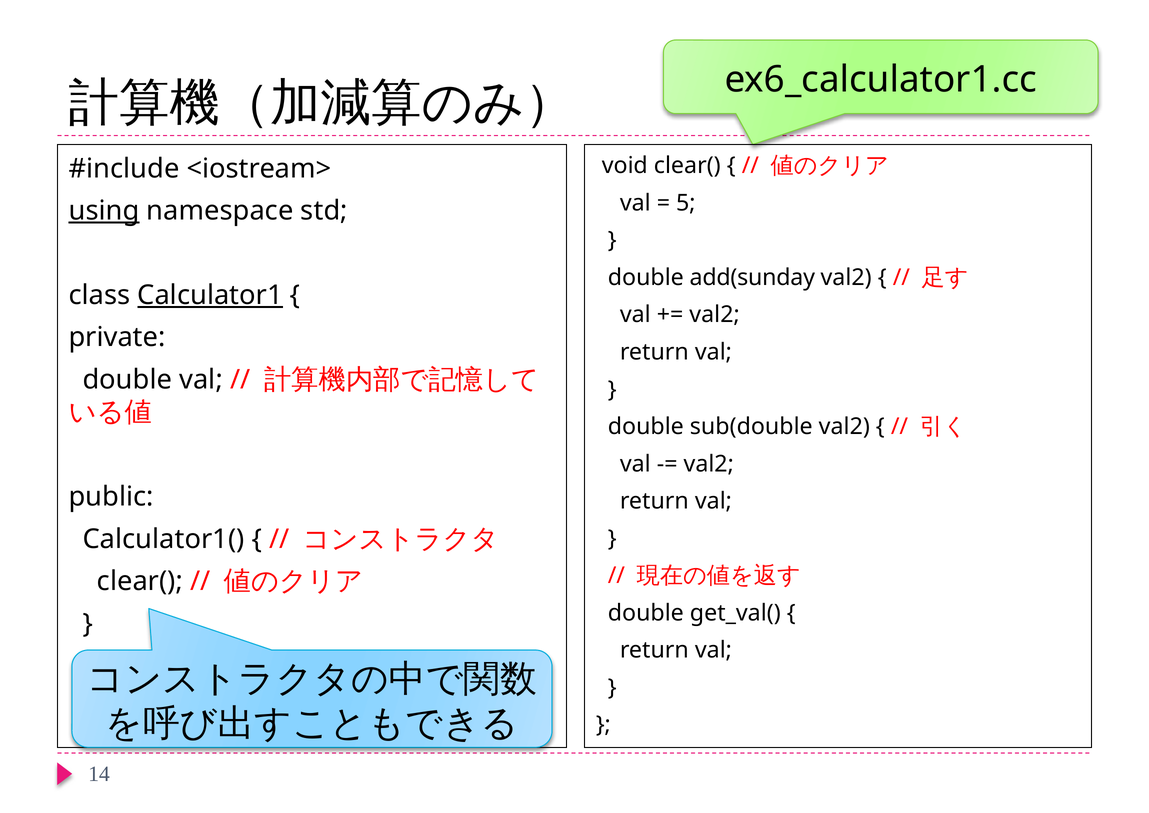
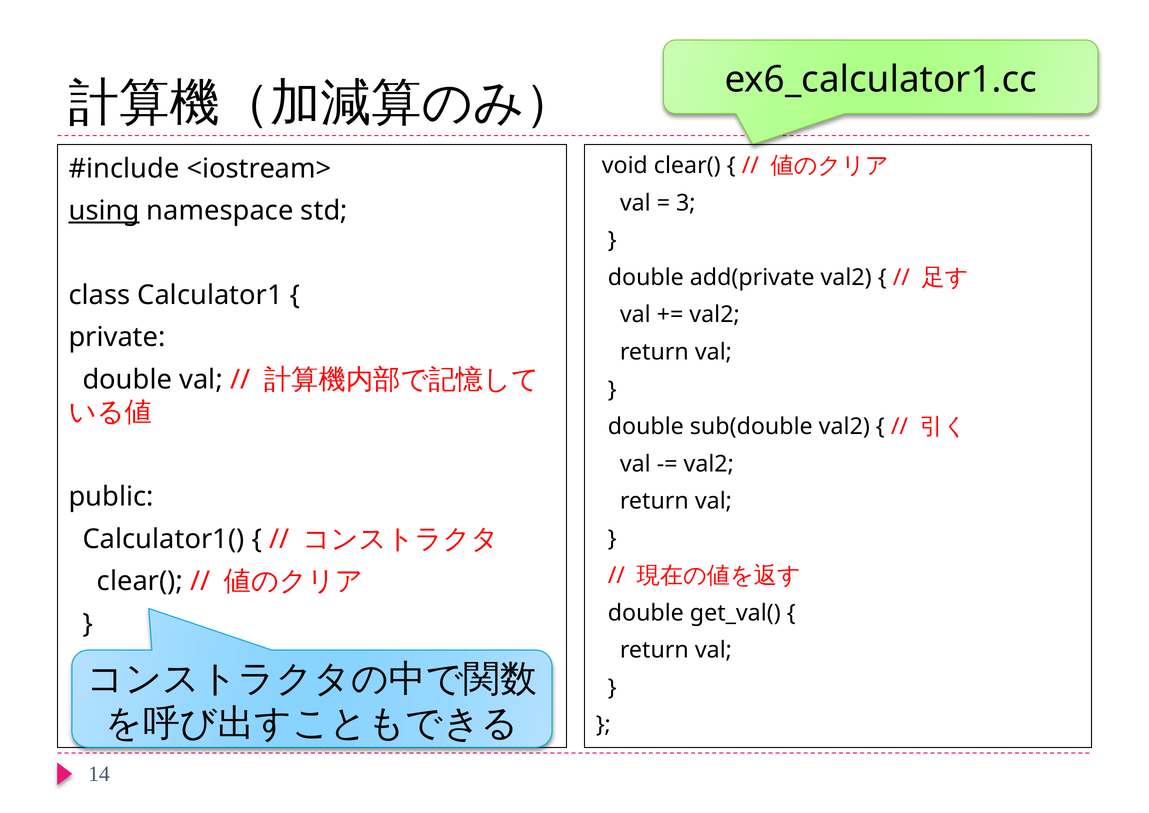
5: 5 -> 3
add(sunday: add(sunday -> add(private
Calculator1 underline: present -> none
